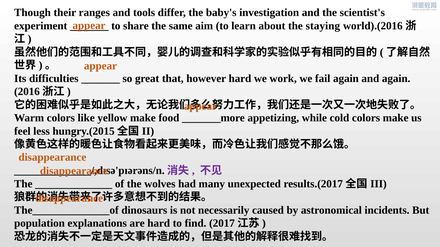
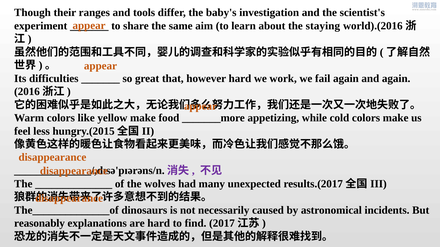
population: population -> reasonably
